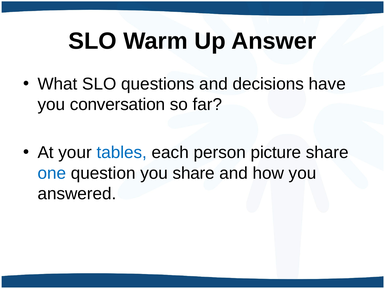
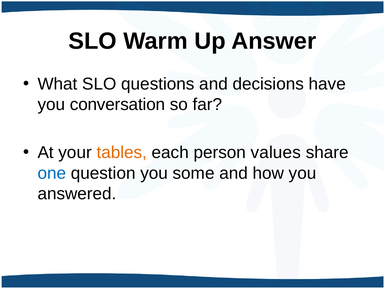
tables colour: blue -> orange
picture: picture -> values
you share: share -> some
